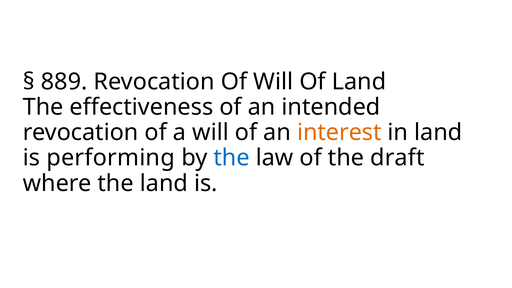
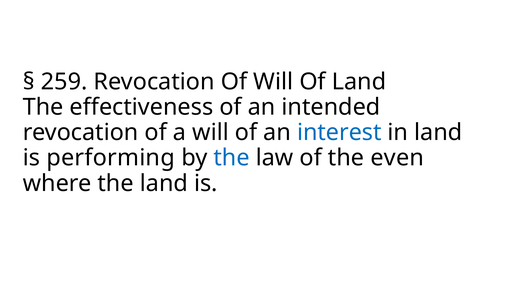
889: 889 -> 259
interest colour: orange -> blue
draft: draft -> even
